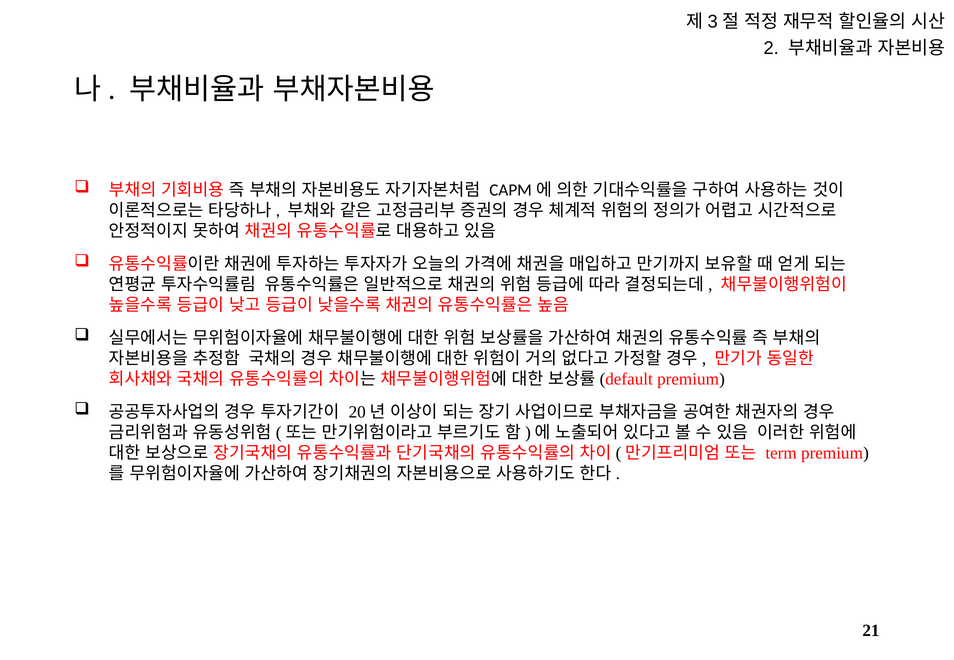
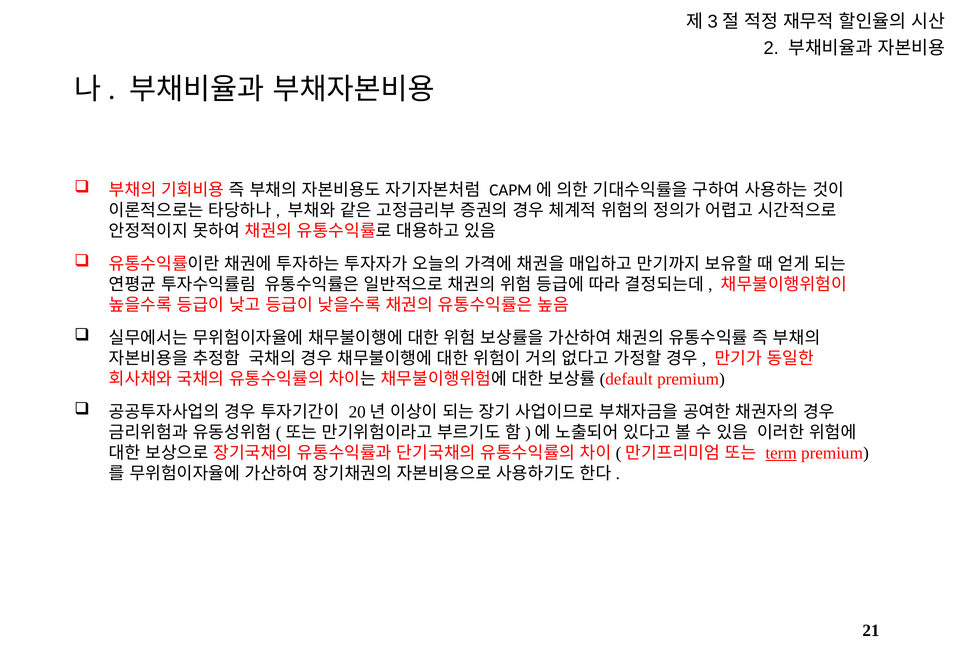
term underline: none -> present
